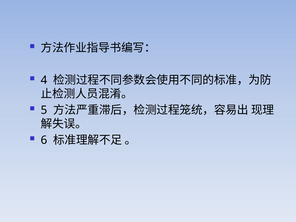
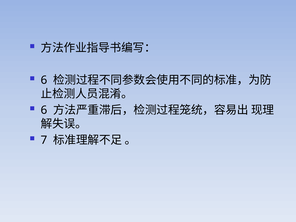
4 at (44, 80): 4 -> 6
5 at (44, 110): 5 -> 6
6: 6 -> 7
